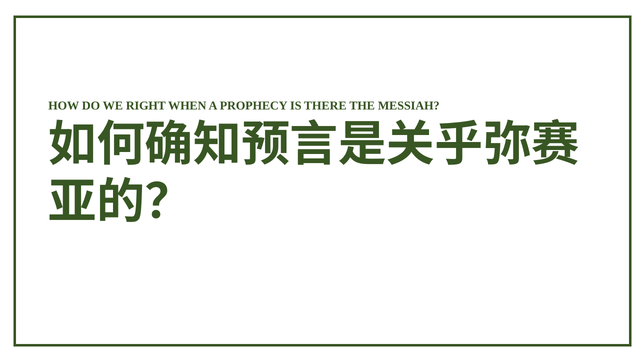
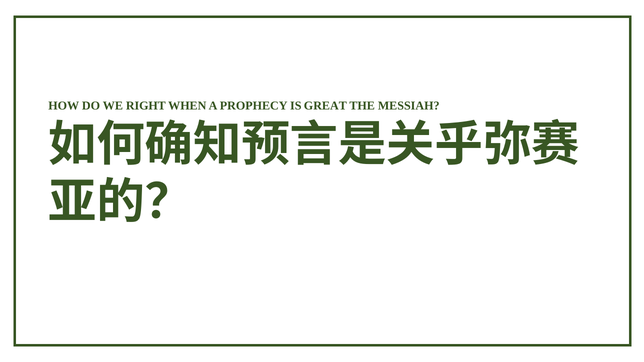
THERE: THERE -> GREAT
